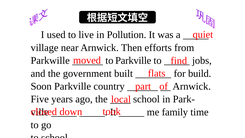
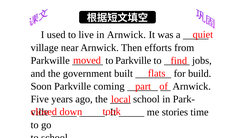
in Pollution: Pollution -> Arnwick
country: country -> coming
family: family -> stories
